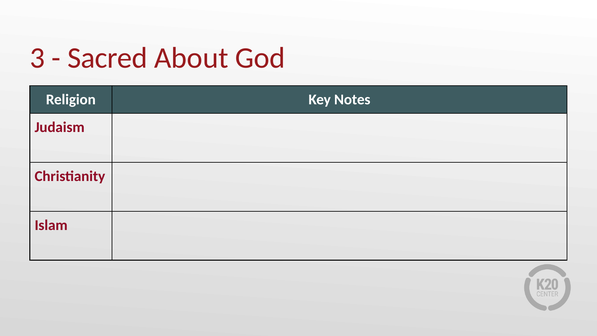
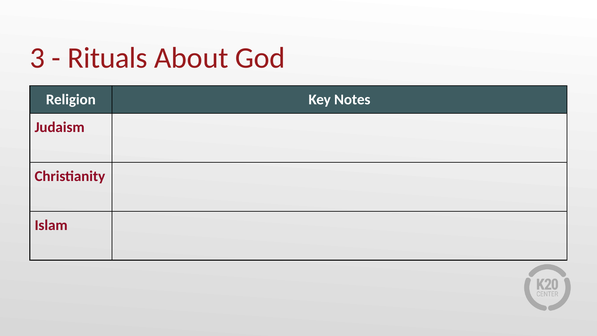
Sacred: Sacred -> Rituals
